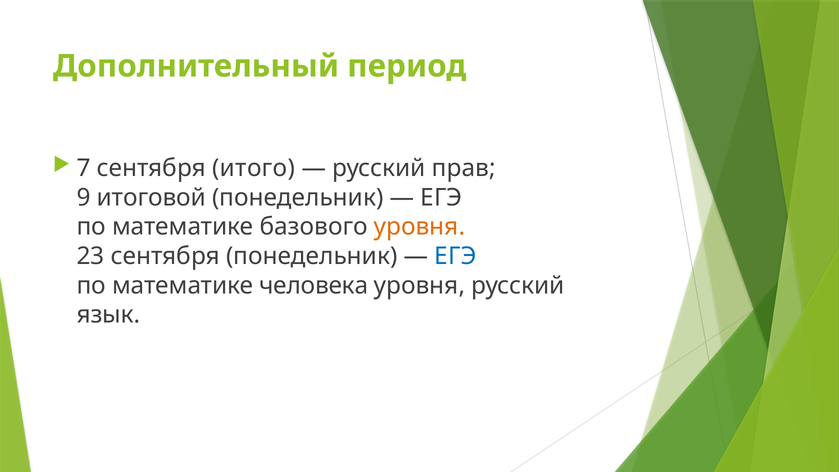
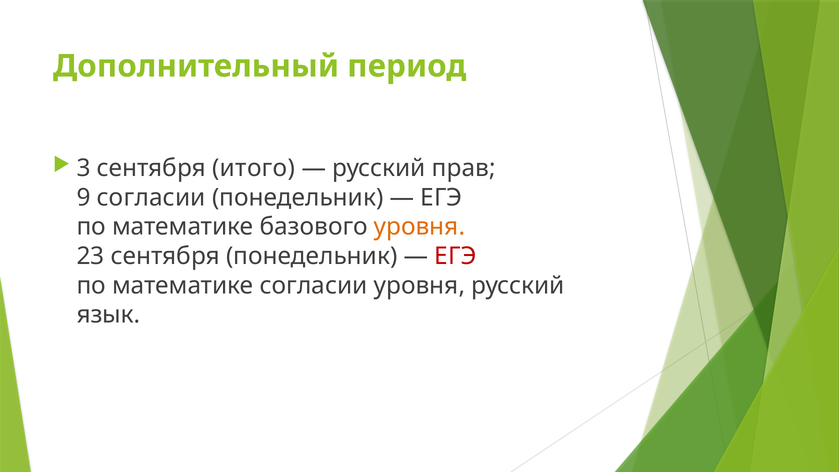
7: 7 -> 3
9 итоговой: итоговой -> согласии
ЕГЭ at (455, 256) colour: blue -> red
математике человека: человека -> согласии
